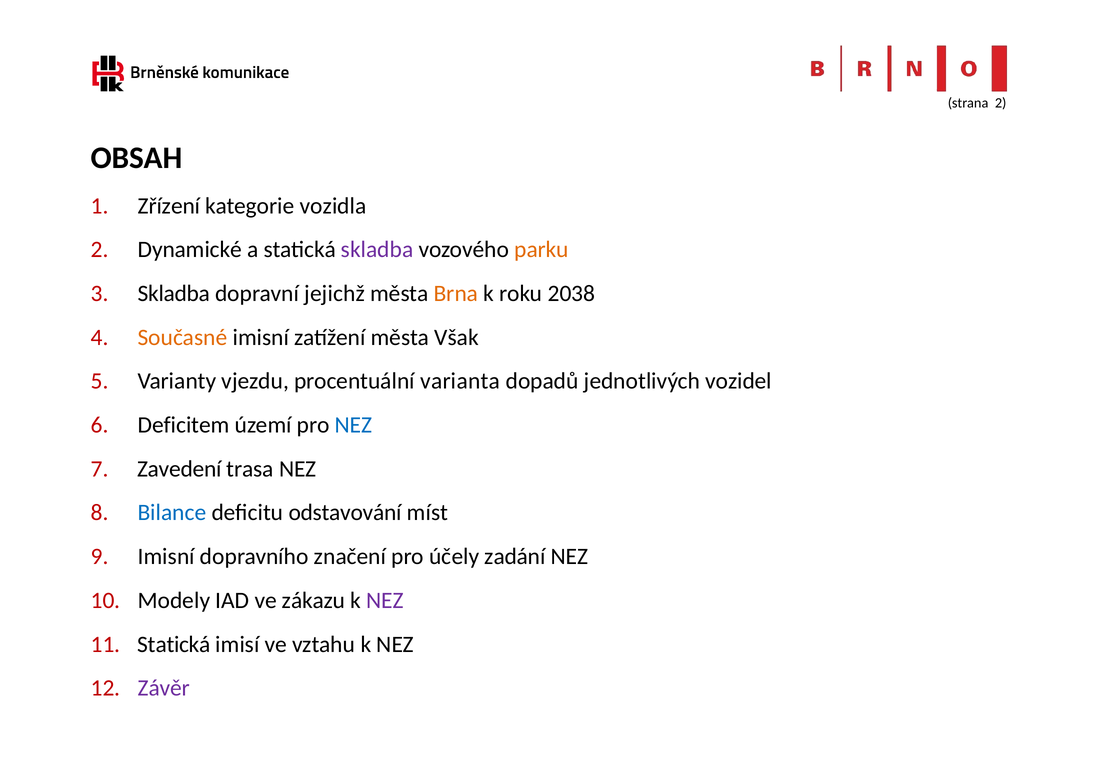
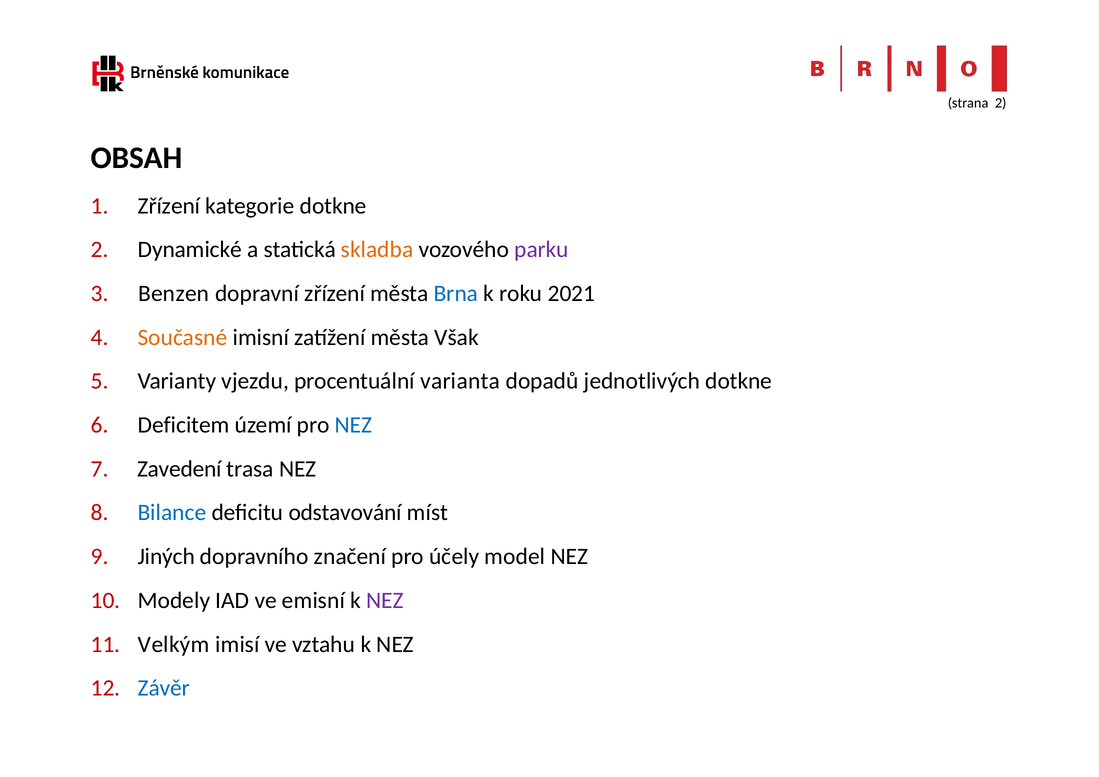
kategorie vozidla: vozidla -> dotkne
skladba at (377, 250) colour: purple -> orange
parku colour: orange -> purple
Skladba at (174, 294): Skladba -> Benzen
dopravní jejichž: jejichž -> zřízení
Brna colour: orange -> blue
2038: 2038 -> 2021
jednotlivých vozidel: vozidel -> dotkne
Imisní at (166, 557): Imisní -> Jiných
zadání: zadání -> model
zákazu: zákazu -> emisní
Statická at (174, 644): Statická -> Velkým
Závěr colour: purple -> blue
